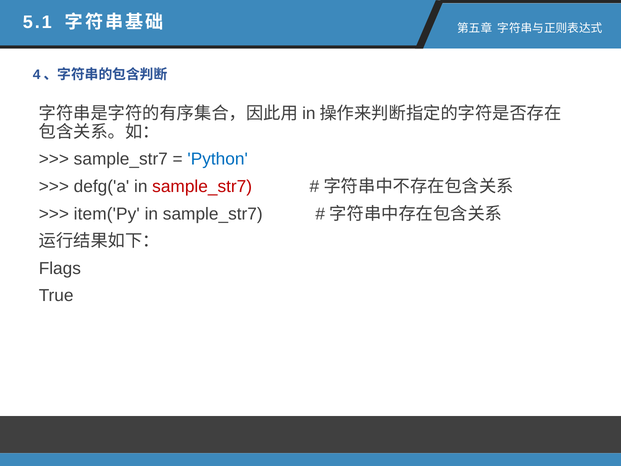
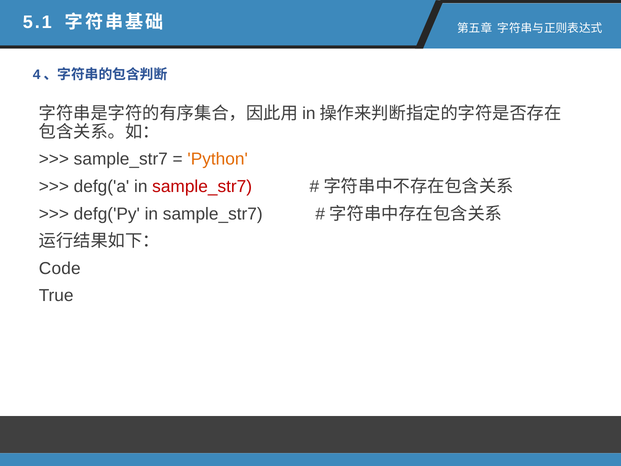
Python colour: blue -> orange
item('Py: item('Py -> defg('Py
Flags: Flags -> Code
